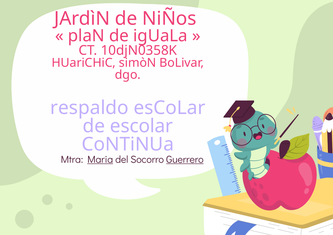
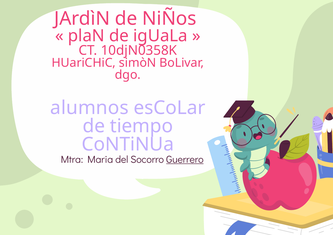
respaldo: respaldo -> alumnos
de escolar: escolar -> tiempo
Maria underline: present -> none
